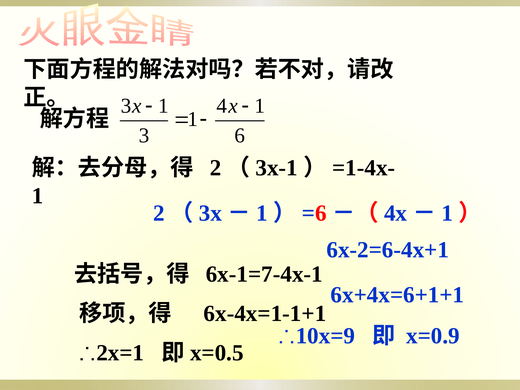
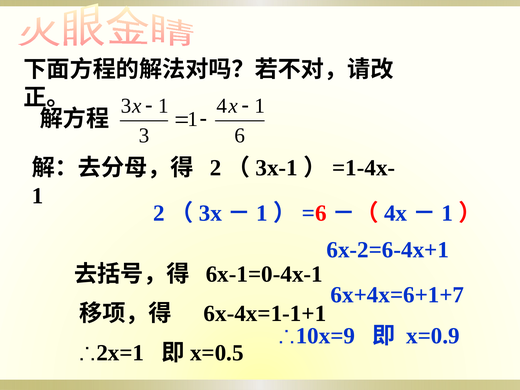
6x-1=7-4x-1: 6x-1=7-4x-1 -> 6x-1=0-4x-1
6x+4x=6+1+1: 6x+4x=6+1+1 -> 6x+4x=6+1+7
